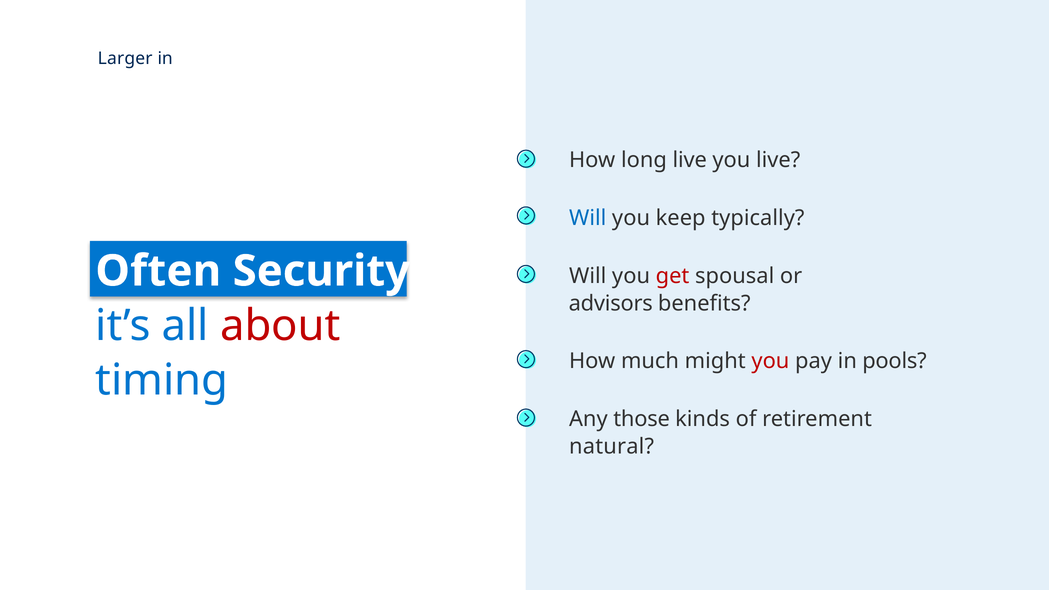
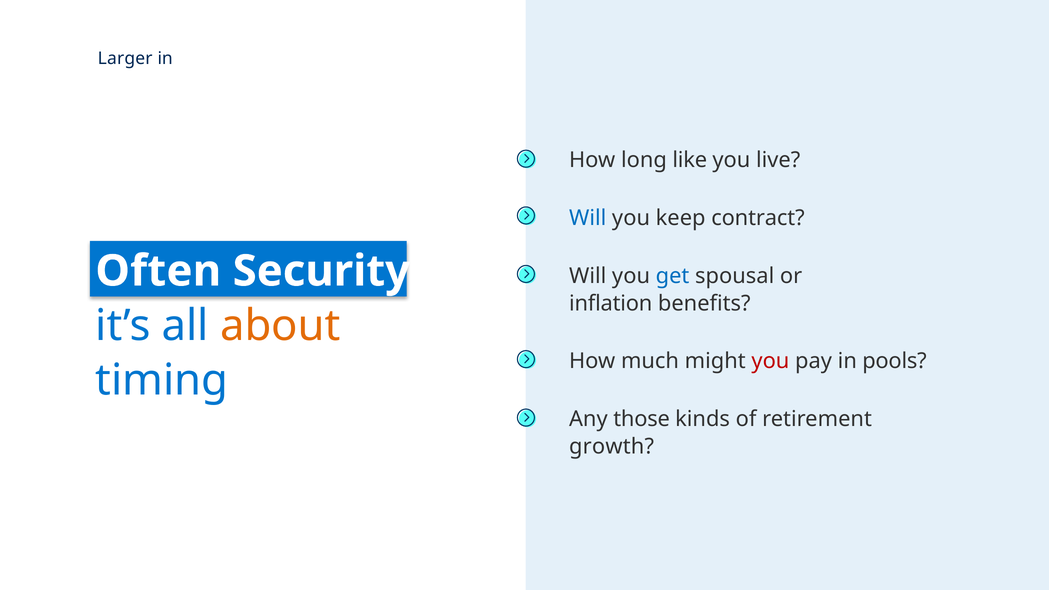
long live: live -> like
typically: typically -> contract
get colour: red -> blue
advisors: advisors -> inflation
about colour: red -> orange
natural: natural -> growth
